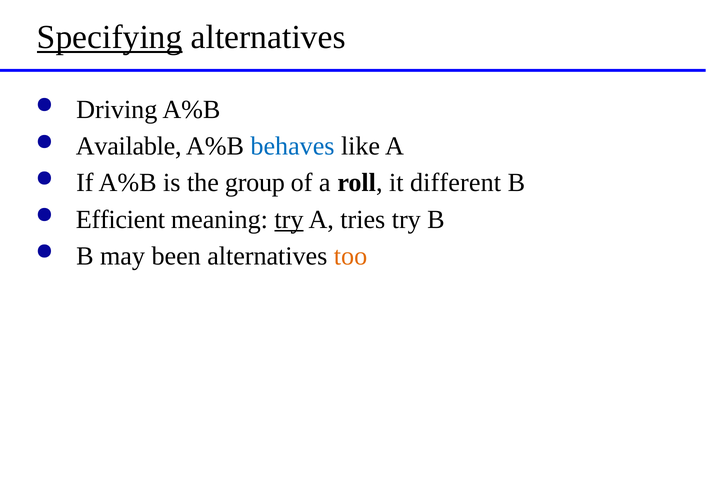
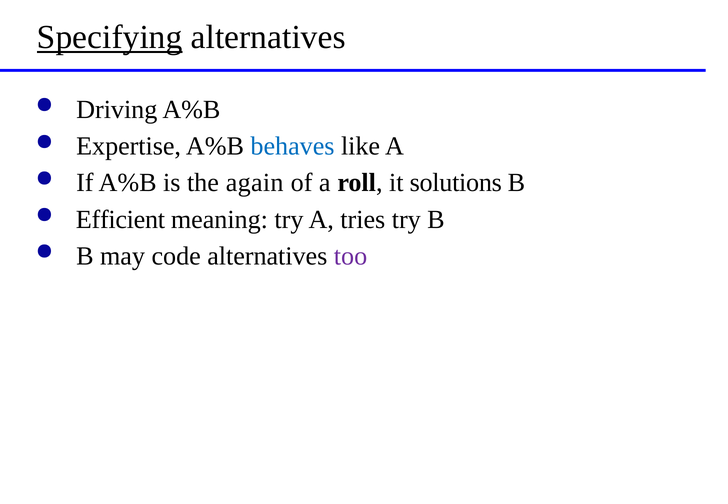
Available: Available -> Expertise
group: group -> again
different: different -> solutions
try at (289, 219) underline: present -> none
been: been -> code
too colour: orange -> purple
